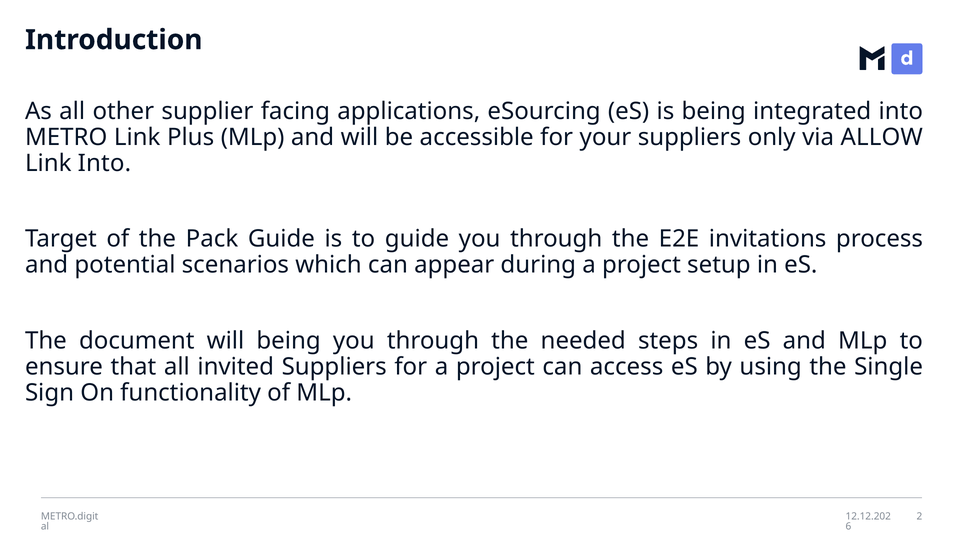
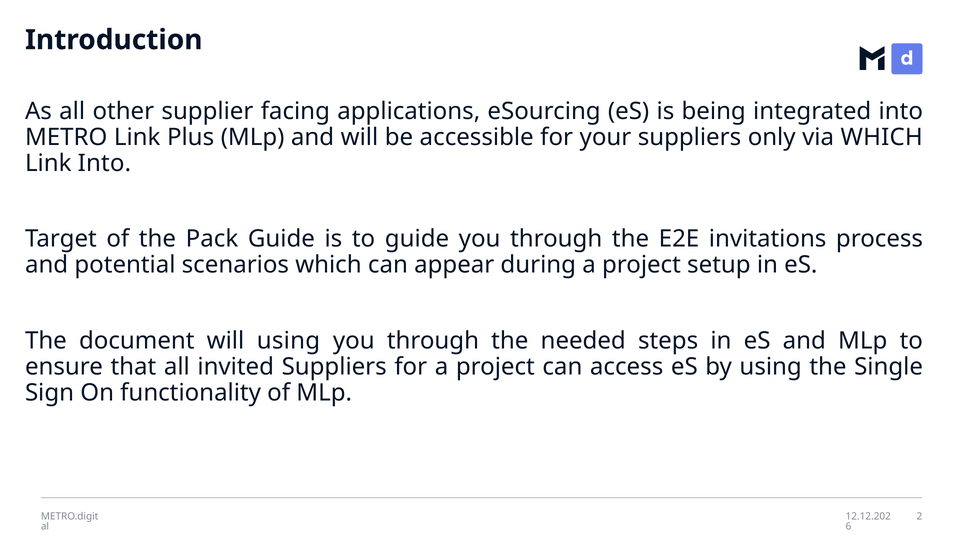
via ALLOW: ALLOW -> WHICH
will being: being -> using
